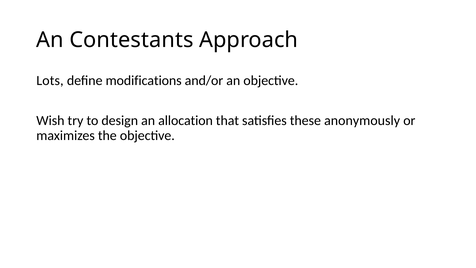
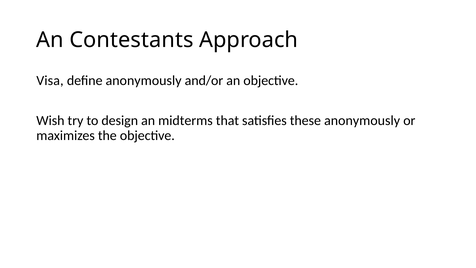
Lots: Lots -> Visa
define modifications: modifications -> anonymously
allocation: allocation -> midterms
